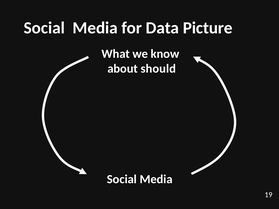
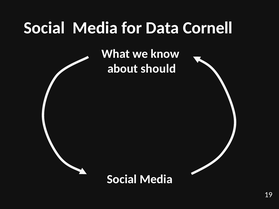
Picture: Picture -> Cornell
